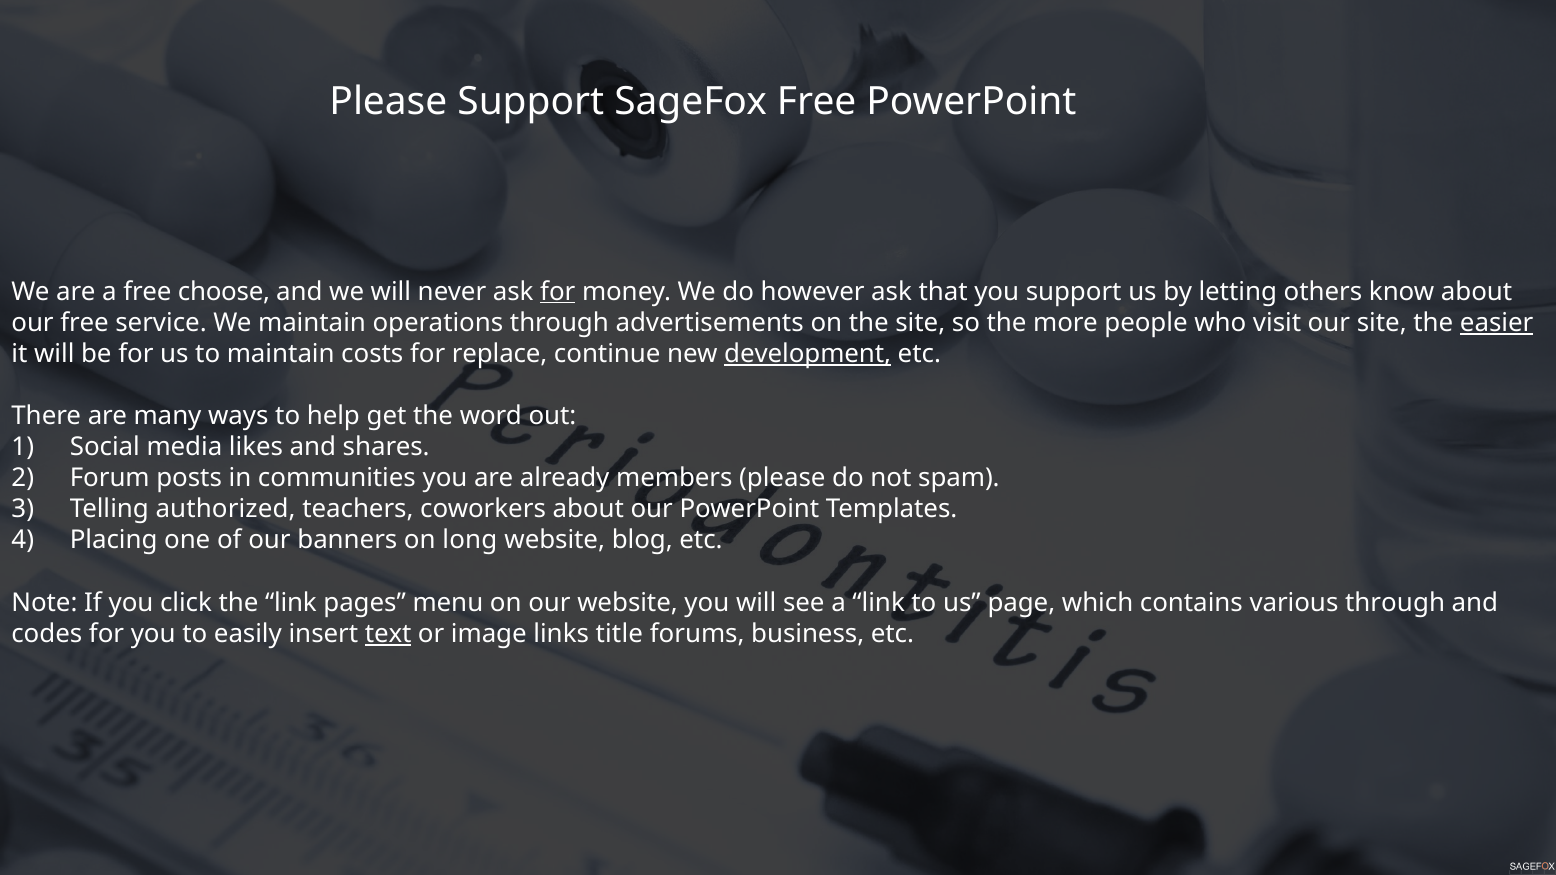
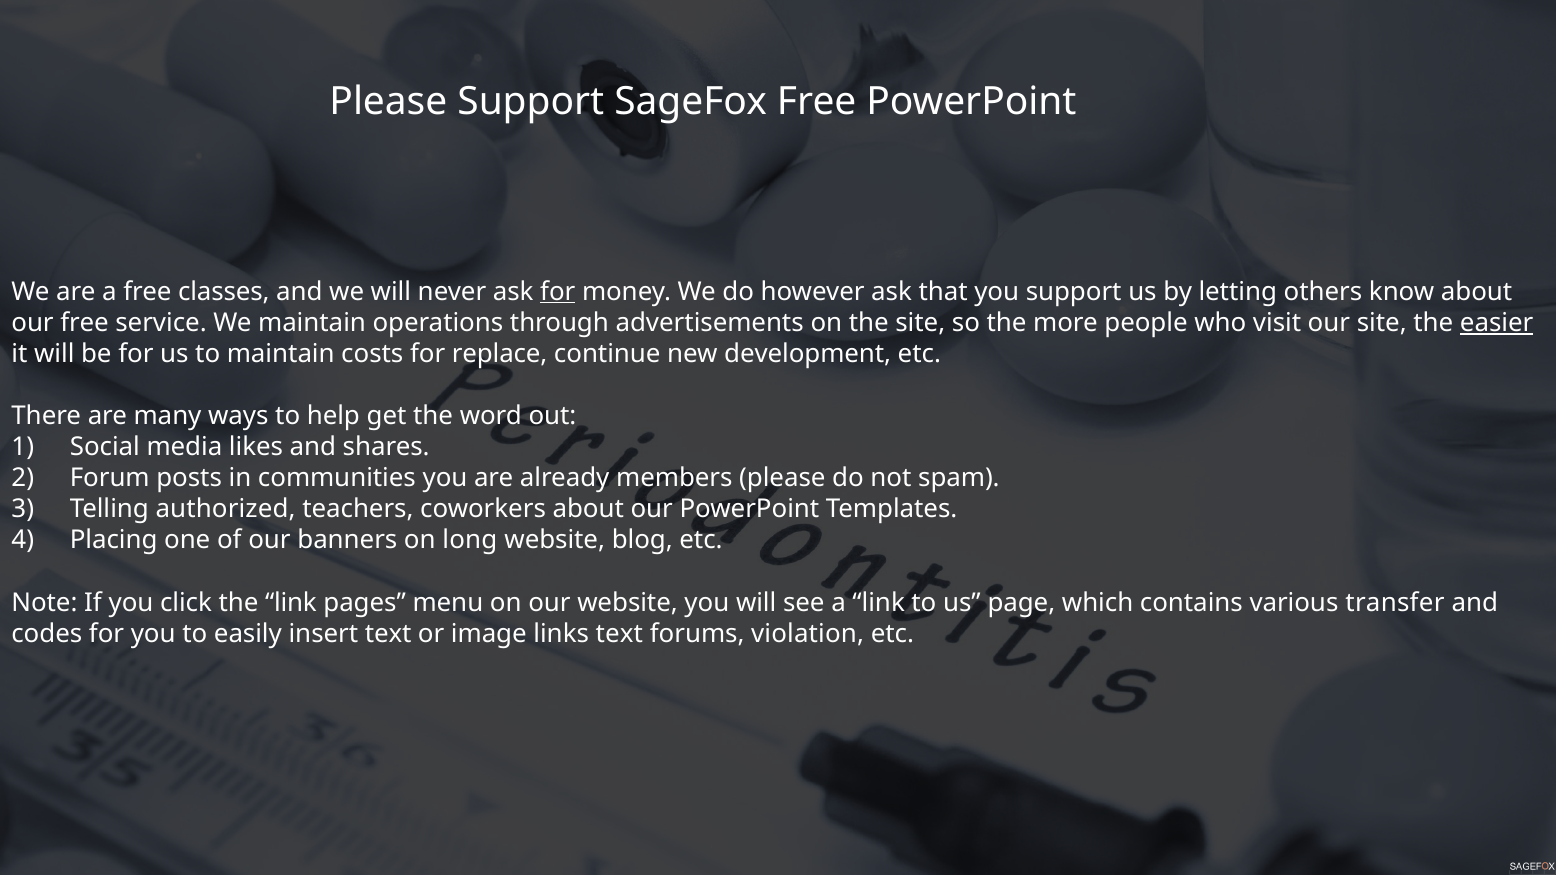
choose: choose -> classes
development underline: present -> none
various through: through -> transfer
text at (388, 634) underline: present -> none
links title: title -> text
business: business -> violation
